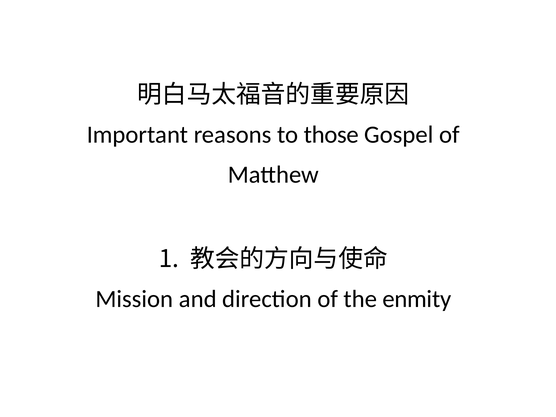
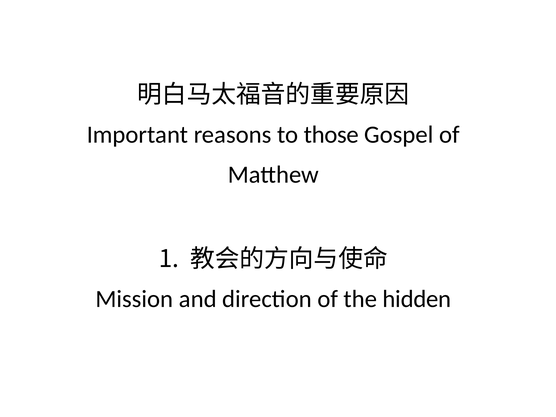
enmity: enmity -> hidden
